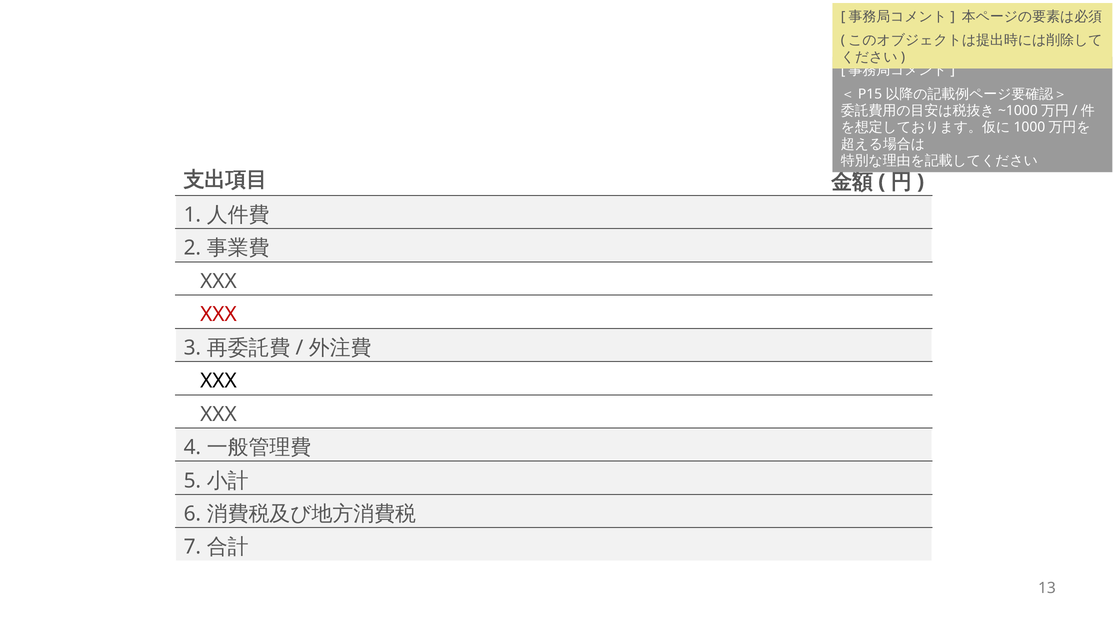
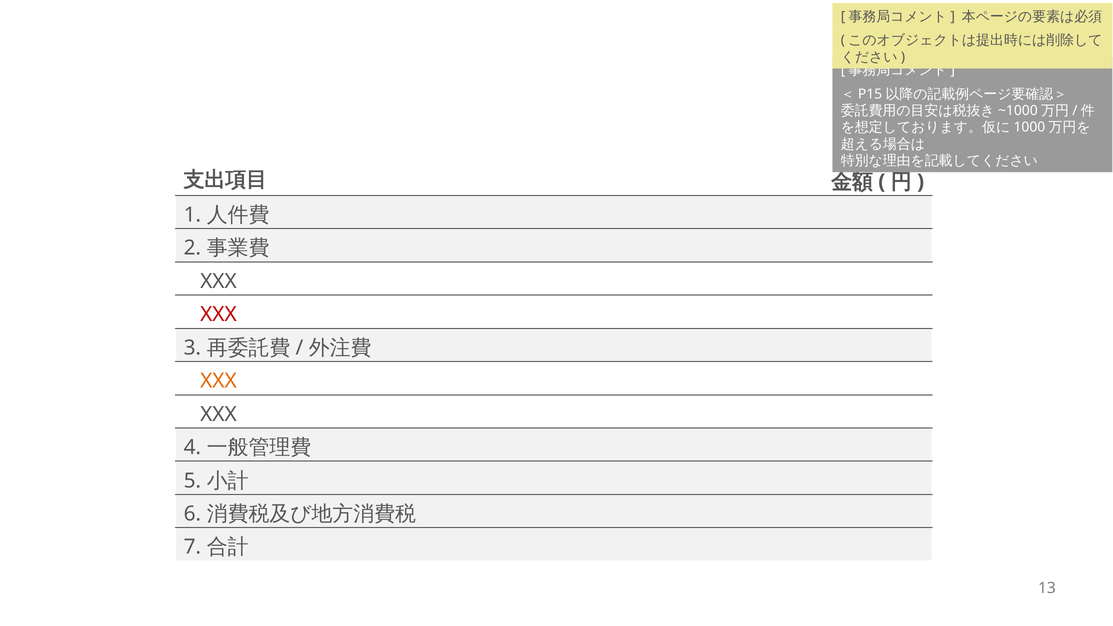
XXX at (218, 381) colour: black -> orange
